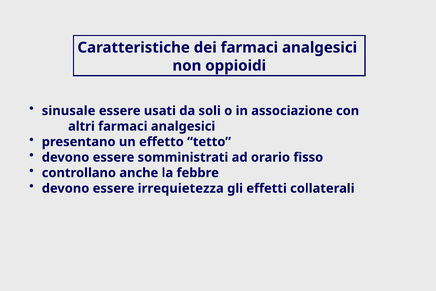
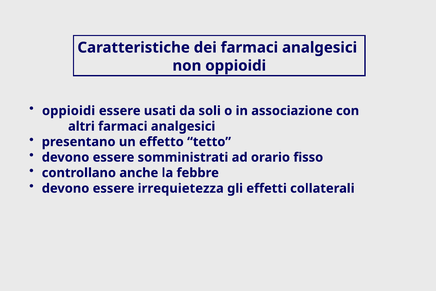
sinusale at (69, 111): sinusale -> oppioidi
